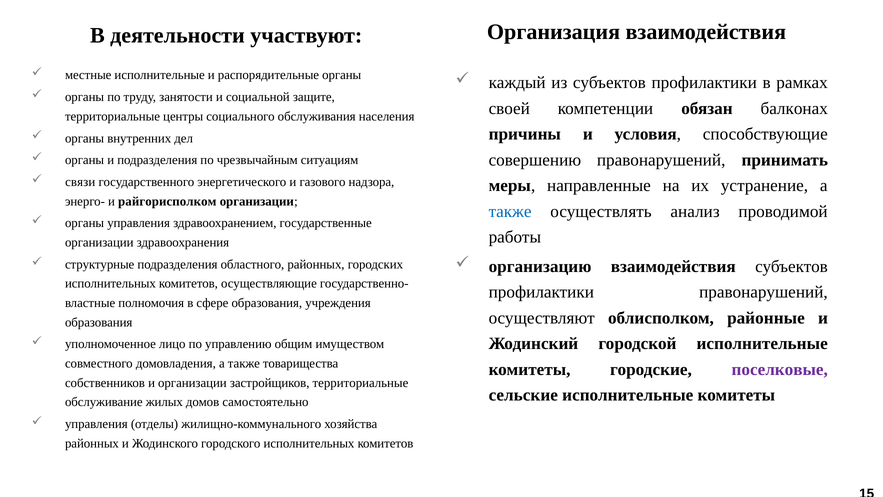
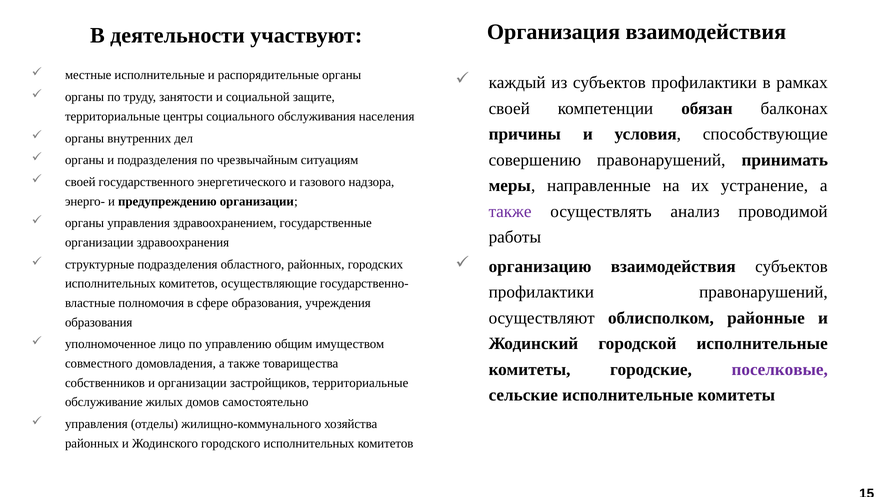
связи at (80, 182): связи -> своей
райгорисполком: райгорисполком -> предупреждению
также at (510, 211) colour: blue -> purple
